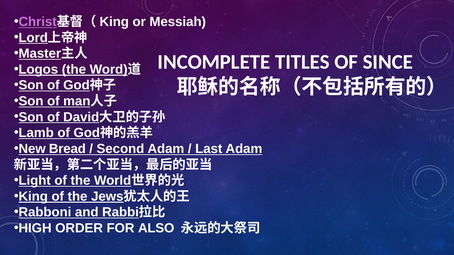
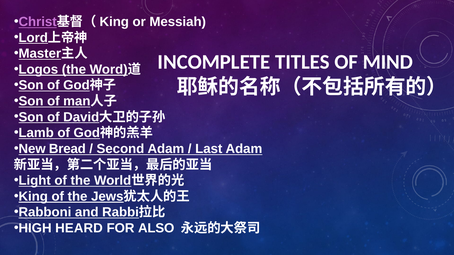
SINCE: SINCE -> MIND
ORDER: ORDER -> HEARD
